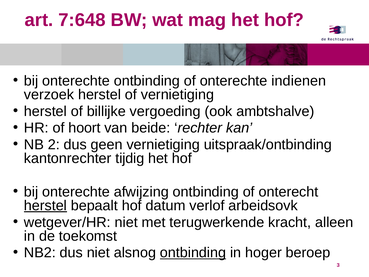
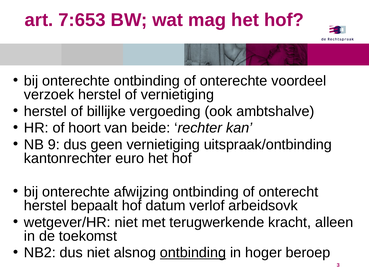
7:648: 7:648 -> 7:653
indienen: indienen -> voordeel
2: 2 -> 9
tijdig: tijdig -> euro
herstel at (45, 205) underline: present -> none
